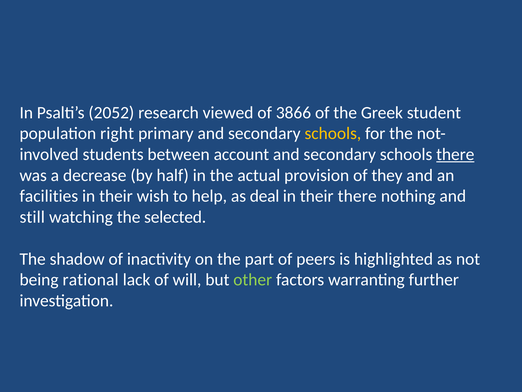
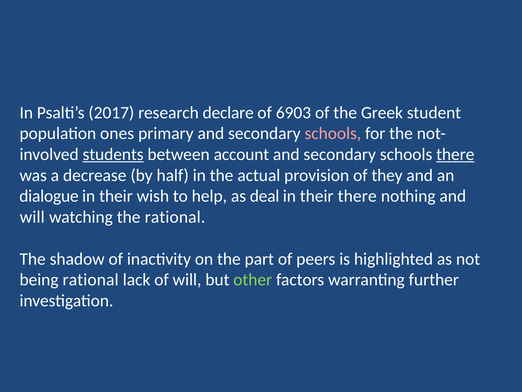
2052: 2052 -> 2017
viewed: viewed -> declare
3866: 3866 -> 6903
right: right -> ones
schools at (333, 133) colour: yellow -> pink
students underline: none -> present
facilities: facilities -> dialogue
still at (32, 217): still -> will
the selected: selected -> rational
